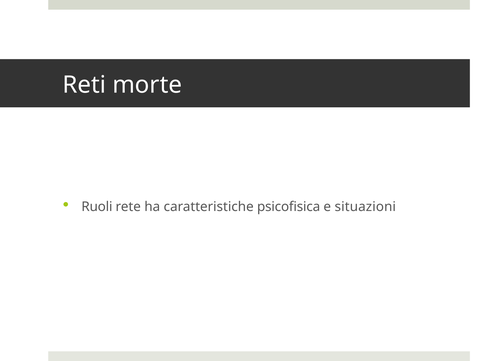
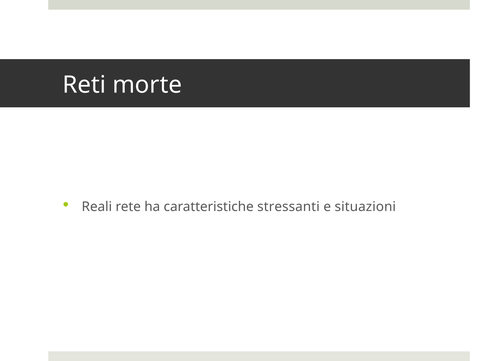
Ruoli: Ruoli -> Reali
psicofisica: psicofisica -> stressanti
